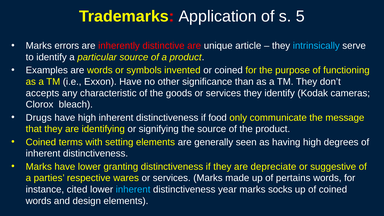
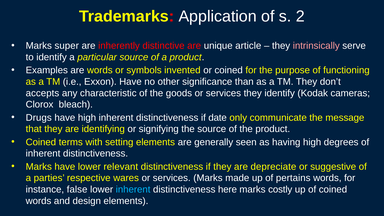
5: 5 -> 2
errors: errors -> super
intrinsically colour: light blue -> pink
food: food -> date
granting: granting -> relevant
cited: cited -> false
year: year -> here
socks: socks -> costly
